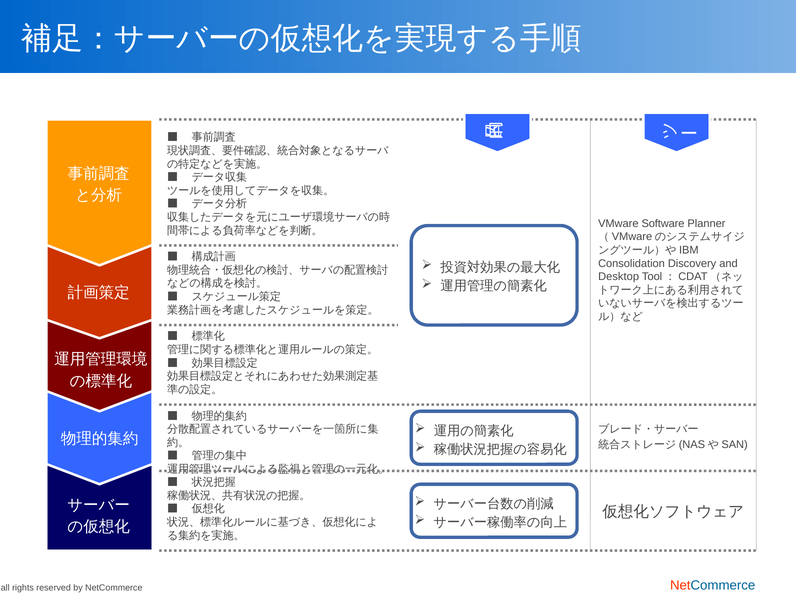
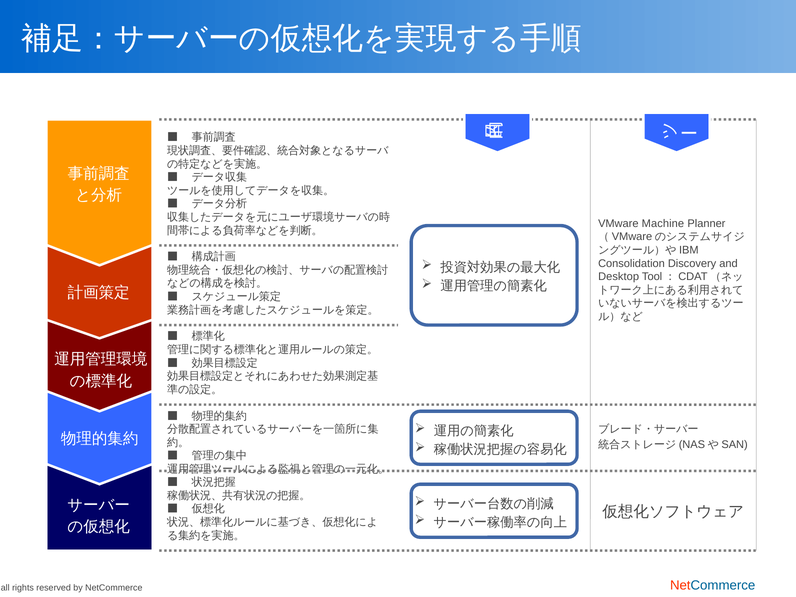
Software: Software -> Machine
